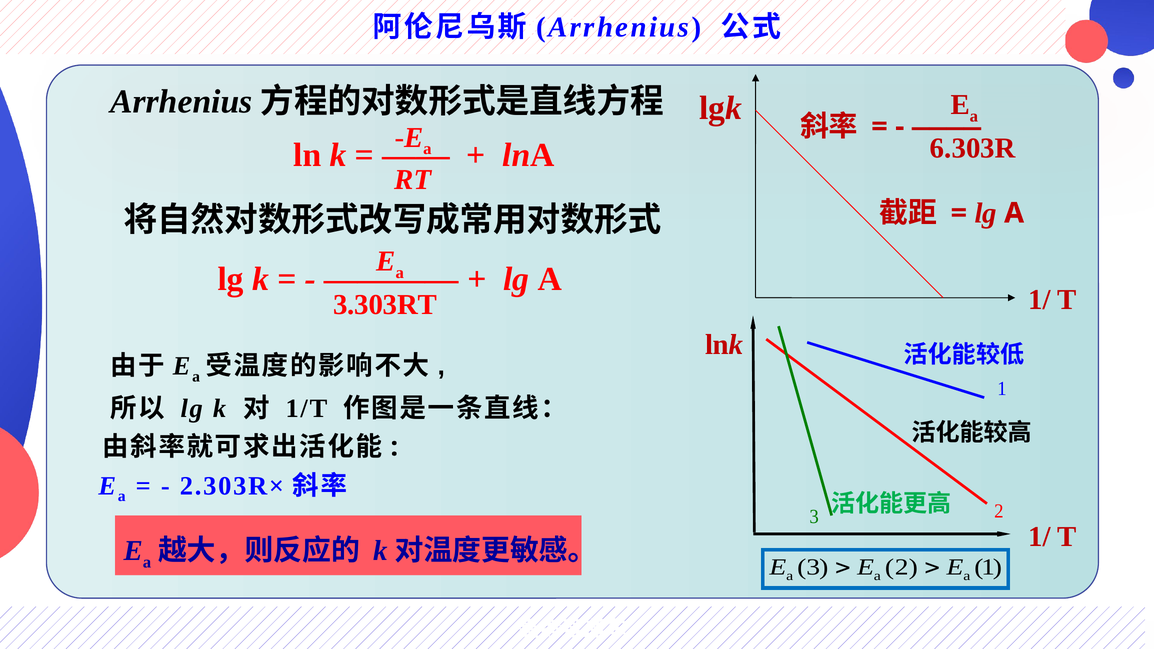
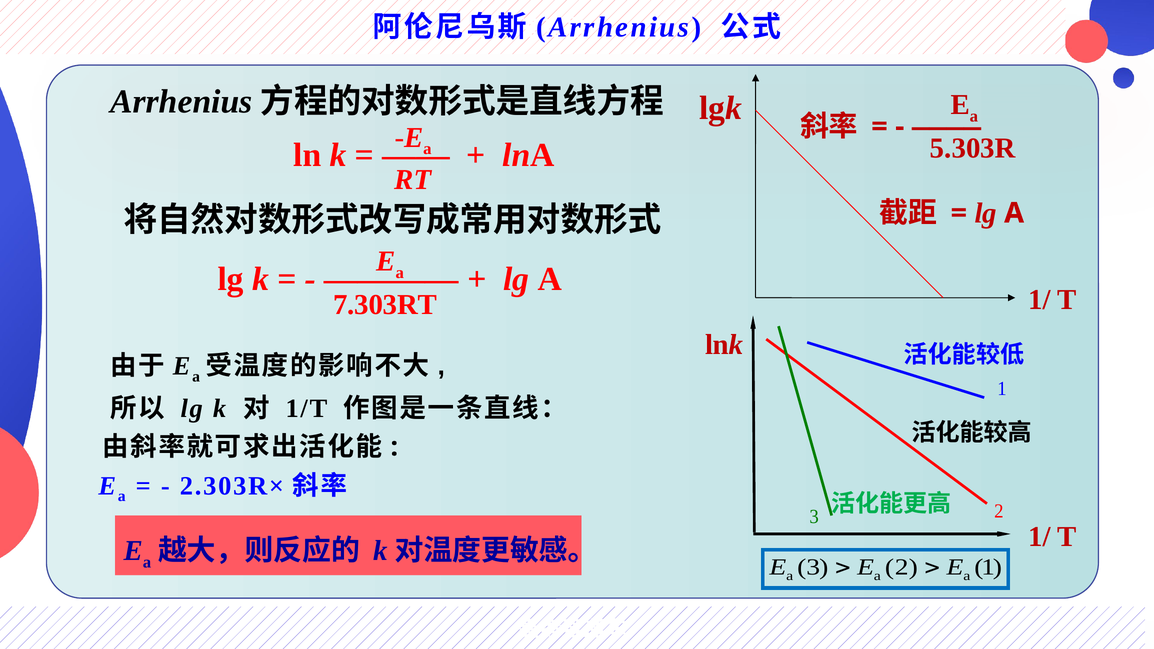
6.303R: 6.303R -> 5.303R
3.303RT: 3.303RT -> 7.303RT
